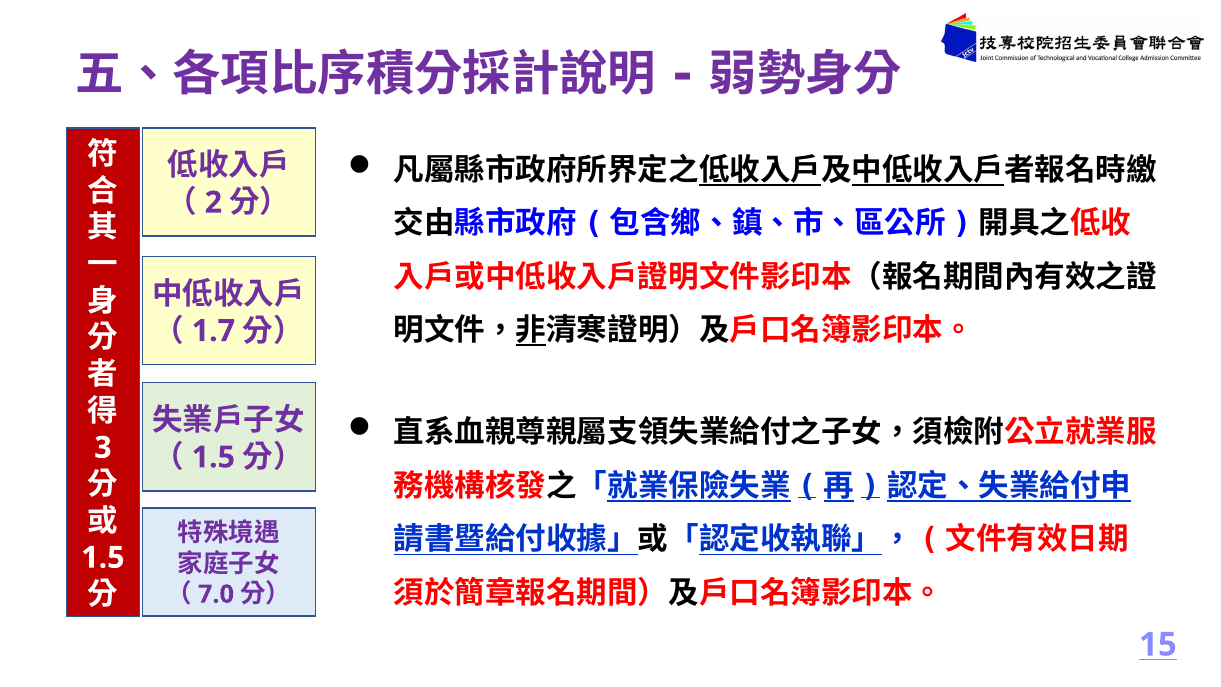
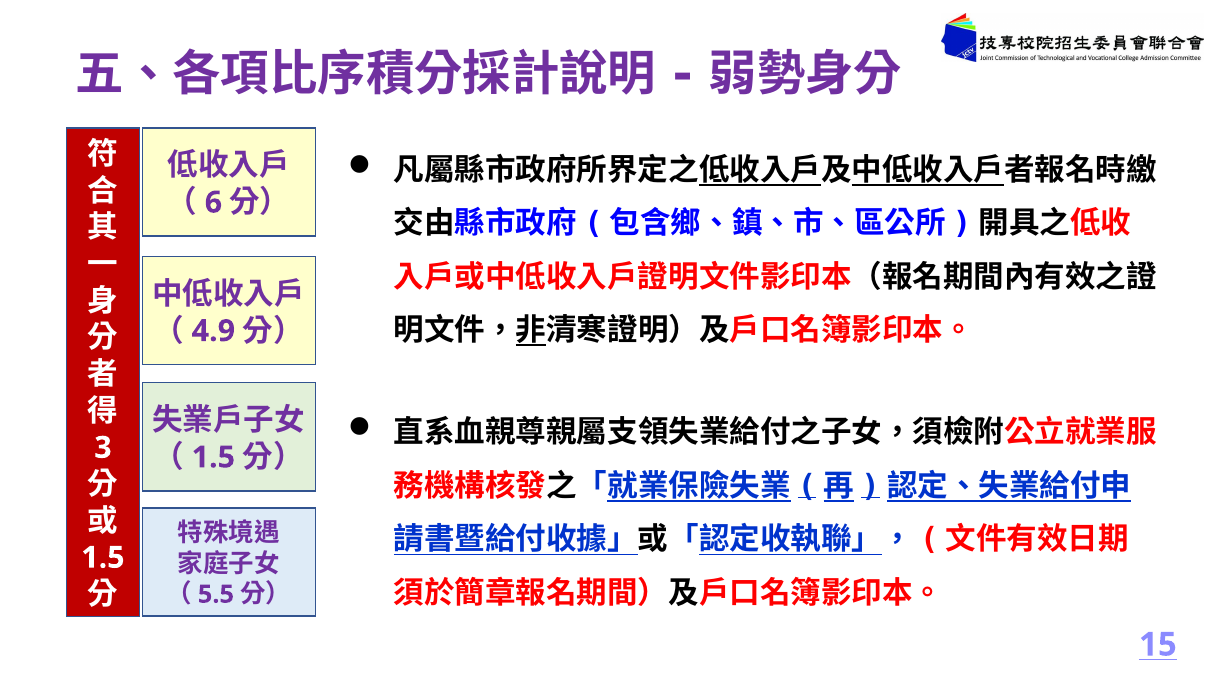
2: 2 -> 6
1.7: 1.7 -> 4.9
7.0: 7.0 -> 5.5
